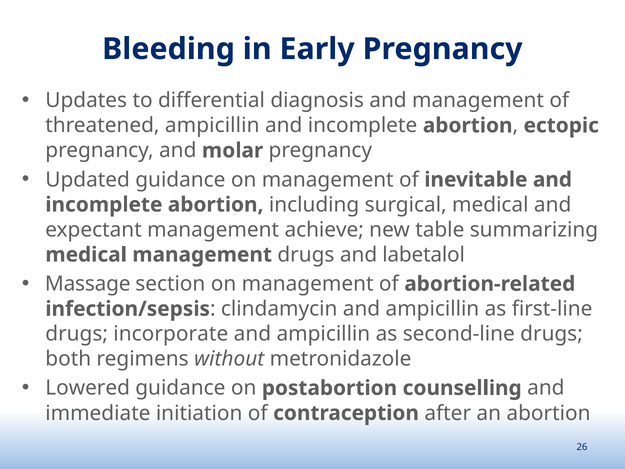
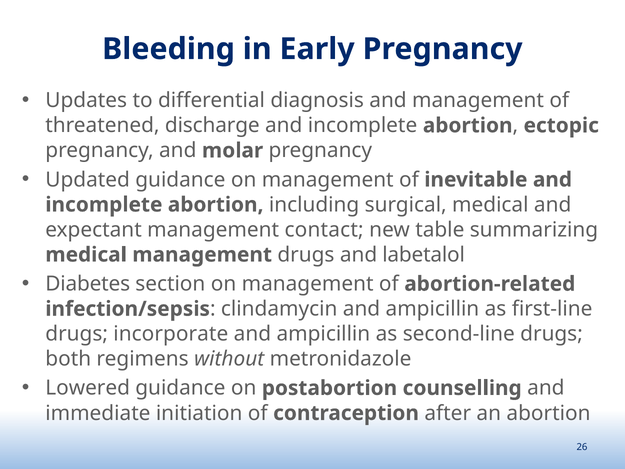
threatened ampicillin: ampicillin -> discharge
achieve: achieve -> contact
Massage: Massage -> Diabetes
